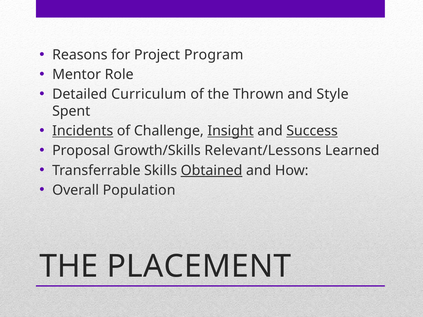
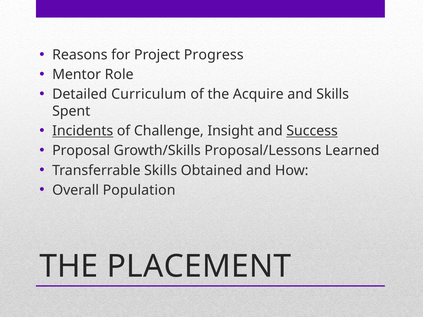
Program: Program -> Progress
Thrown: Thrown -> Acquire
and Style: Style -> Skills
Insight underline: present -> none
Relevant/Lessons: Relevant/Lessons -> Proposal/Lessons
Obtained underline: present -> none
